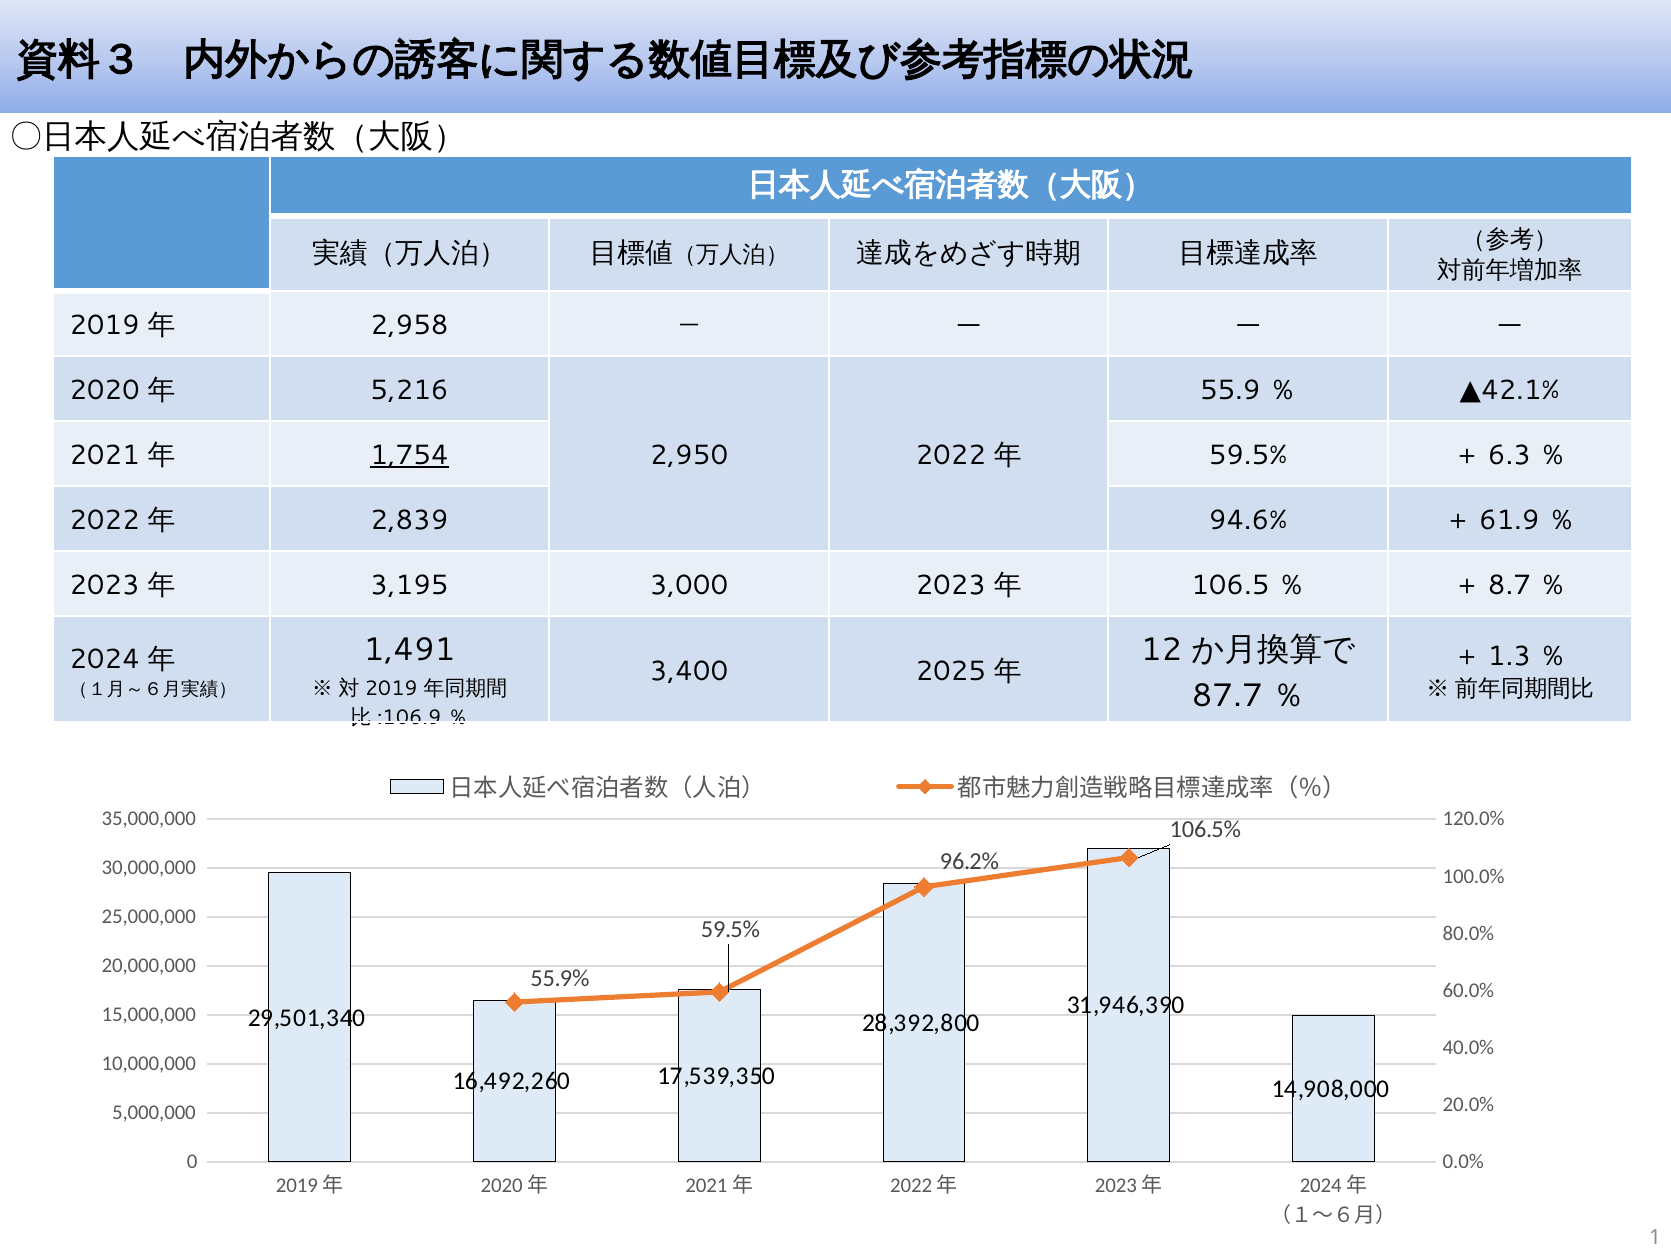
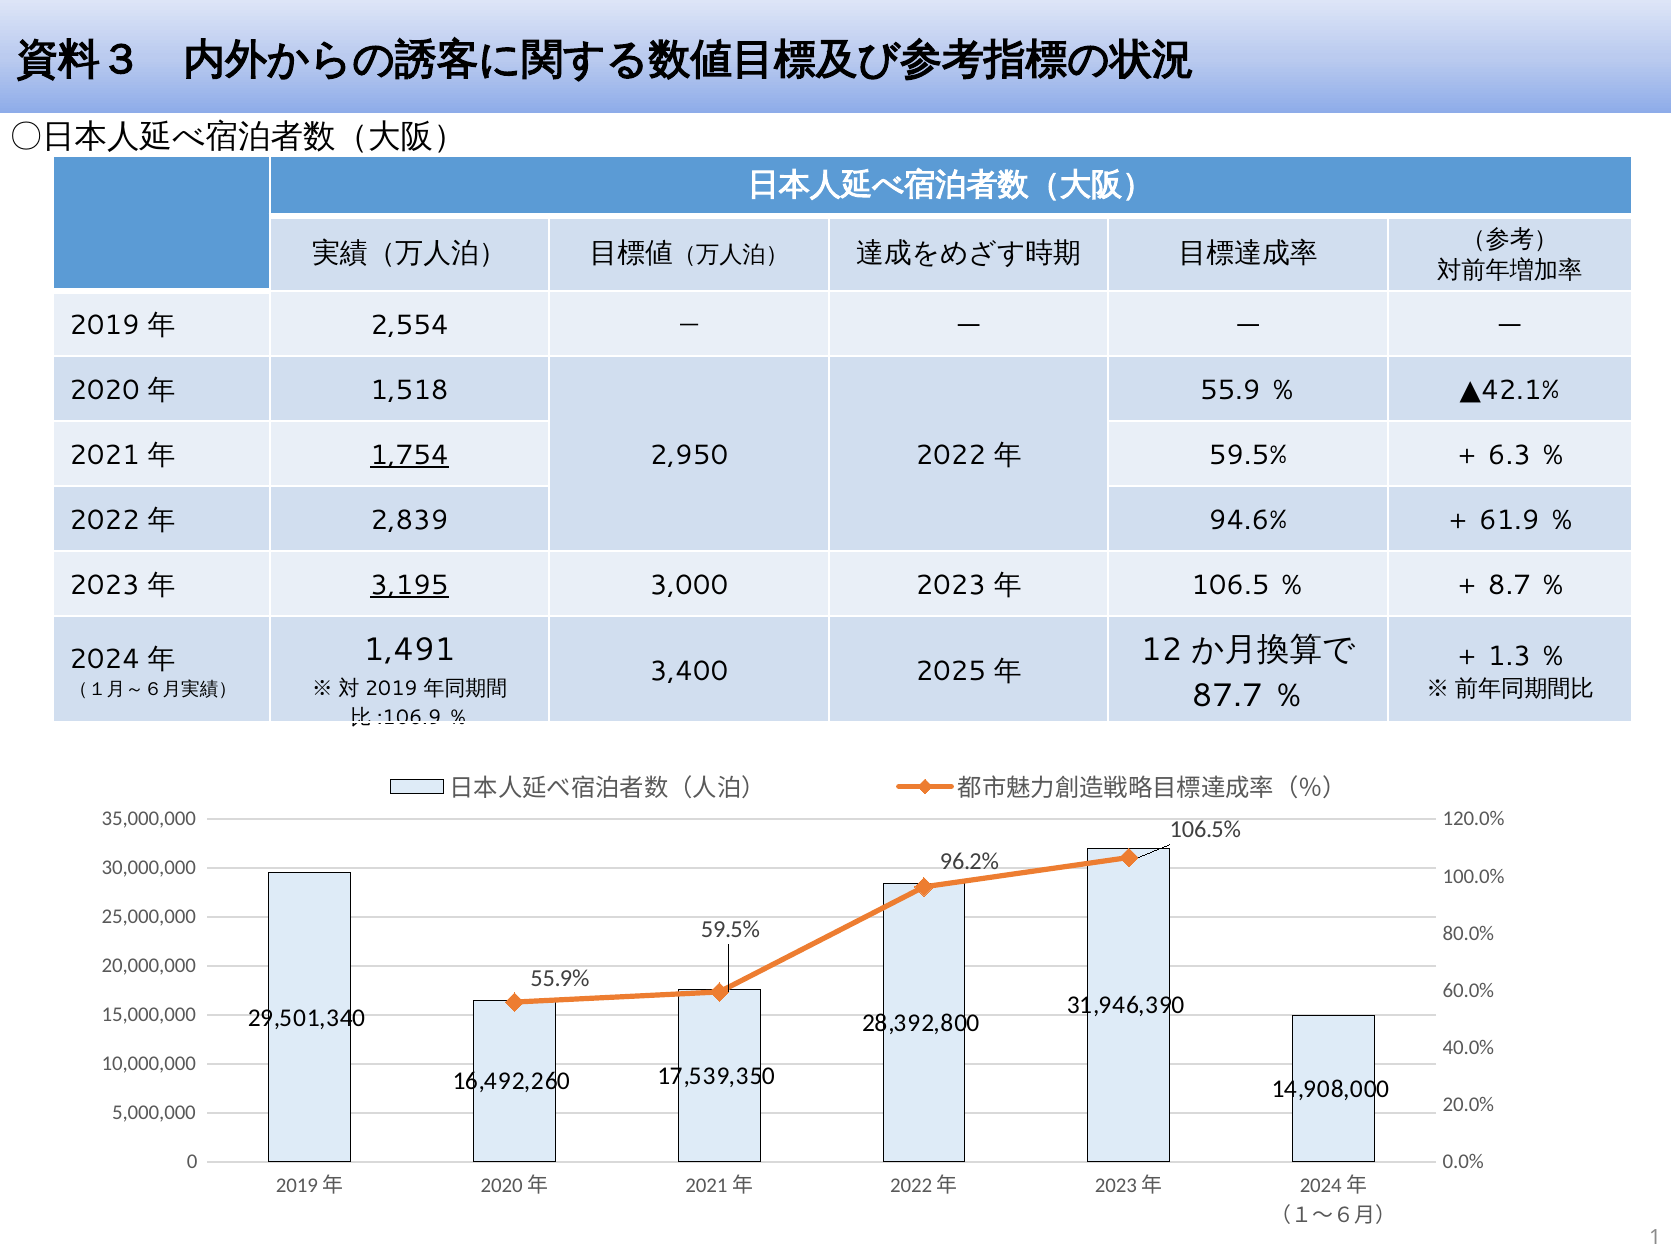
2,958: 2,958 -> 2,554
5,216: 5,216 -> 1,518
3,195 underline: none -> present
